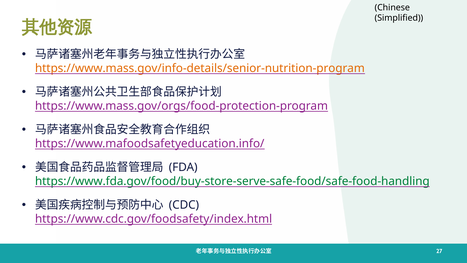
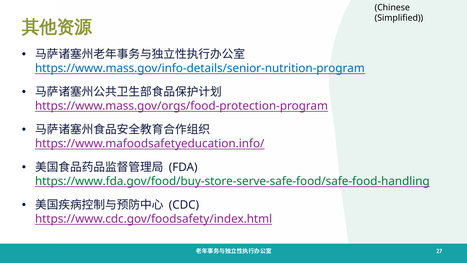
https://www.mass.gov/info-details/senior-nutrition-program colour: orange -> blue
